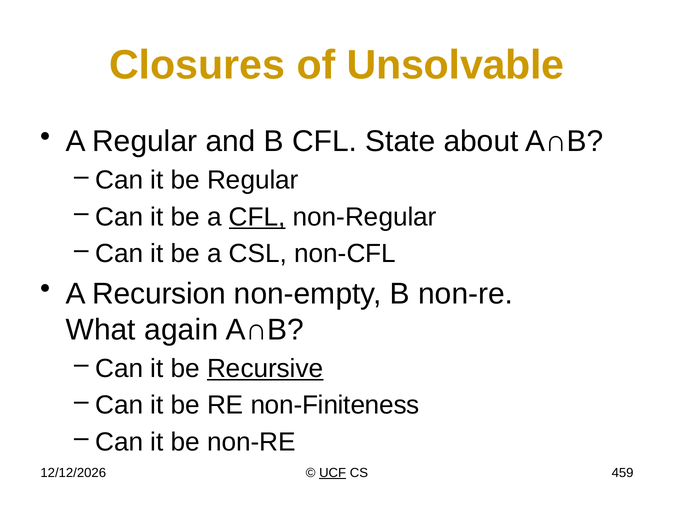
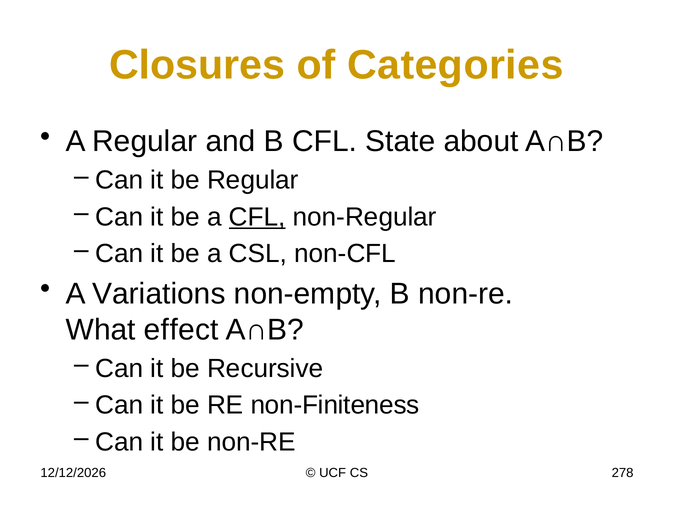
Unsolvable: Unsolvable -> Categories
Recursion: Recursion -> Variations
again: again -> effect
Recursive underline: present -> none
UCF underline: present -> none
459: 459 -> 278
